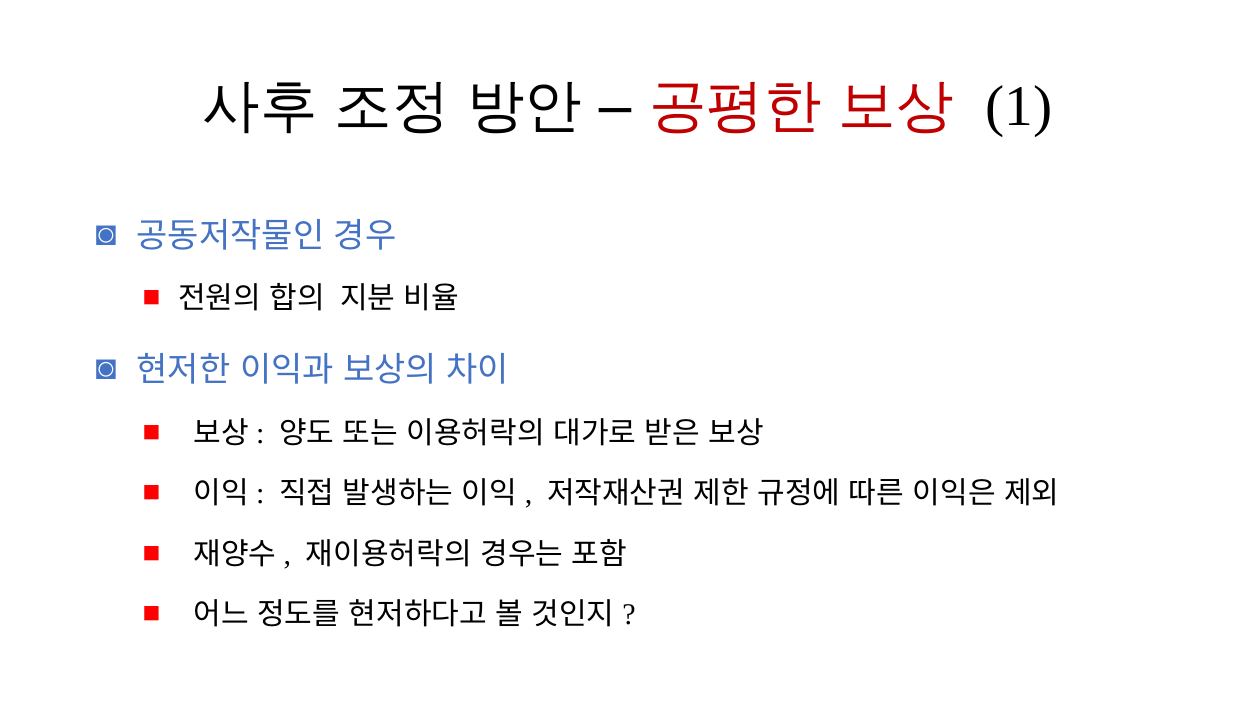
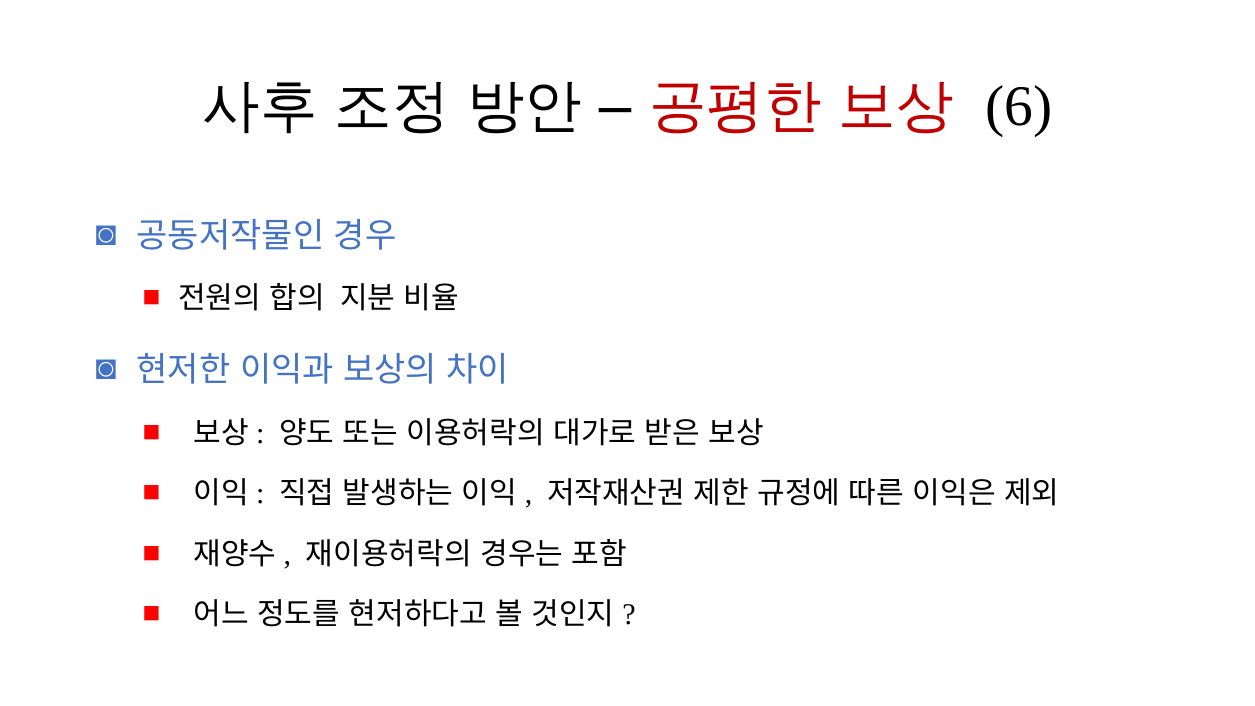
1: 1 -> 6
